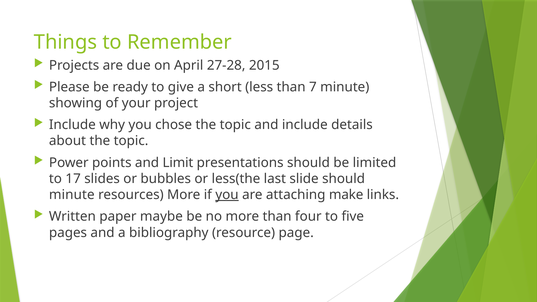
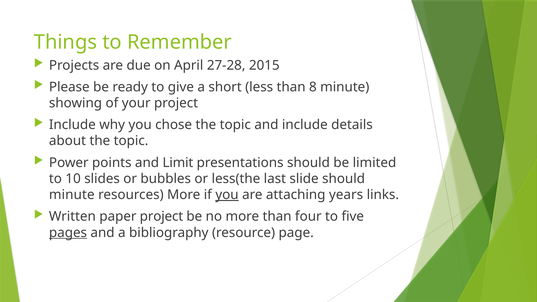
7: 7 -> 8
17: 17 -> 10
make: make -> years
paper maybe: maybe -> project
pages underline: none -> present
